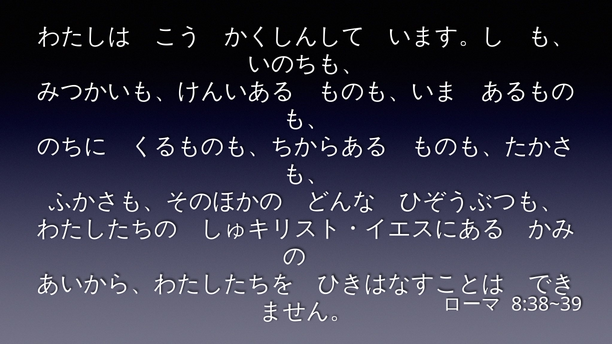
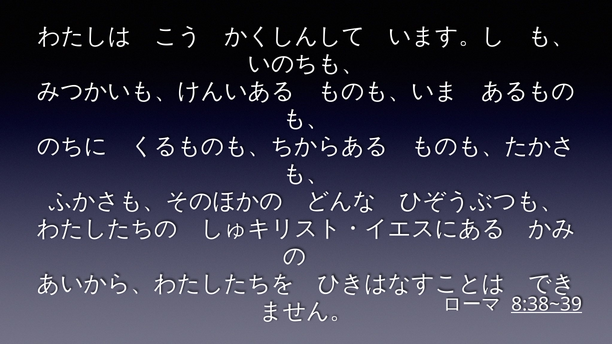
8:38~39 underline: none -> present
